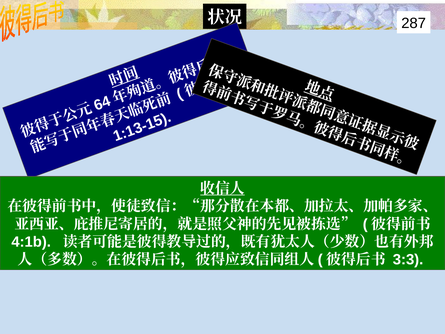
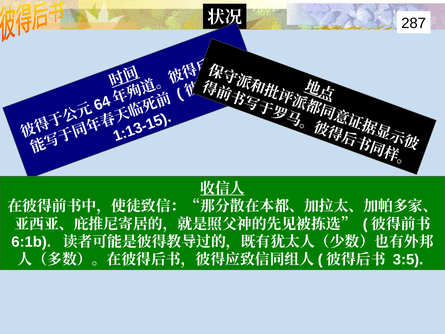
4:1b: 4:1b -> 6:1b
3:3: 3:3 -> 3:5
